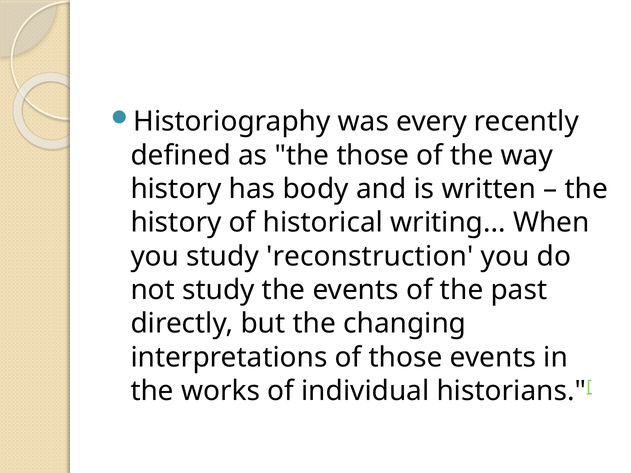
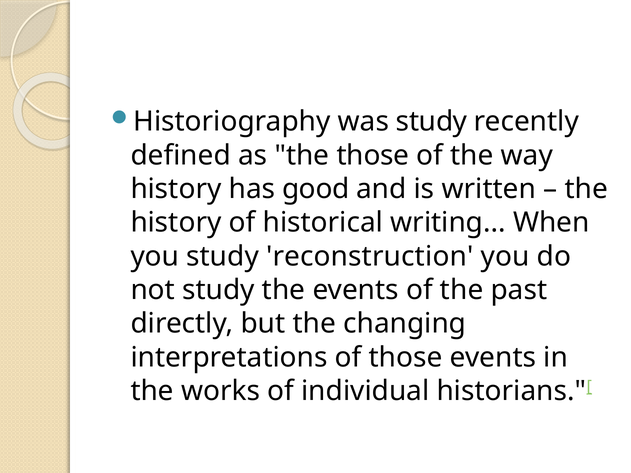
was every: every -> study
body: body -> good
